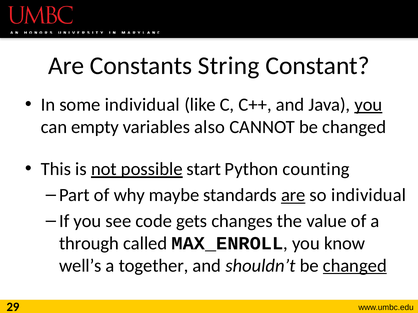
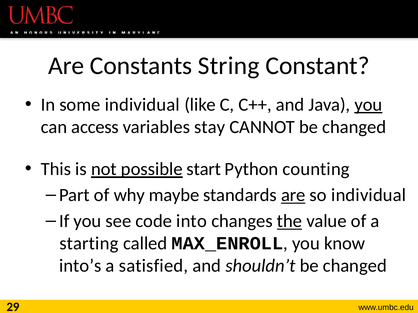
empty: empty -> access
also: also -> stay
gets: gets -> into
the underline: none -> present
through: through -> starting
well’s: well’s -> into’s
together: together -> satisfied
changed at (355, 266) underline: present -> none
